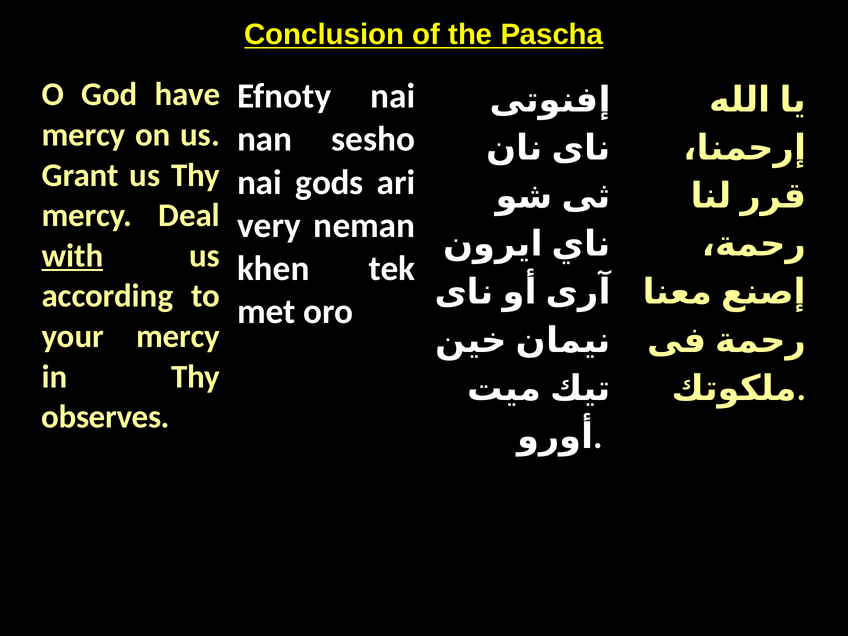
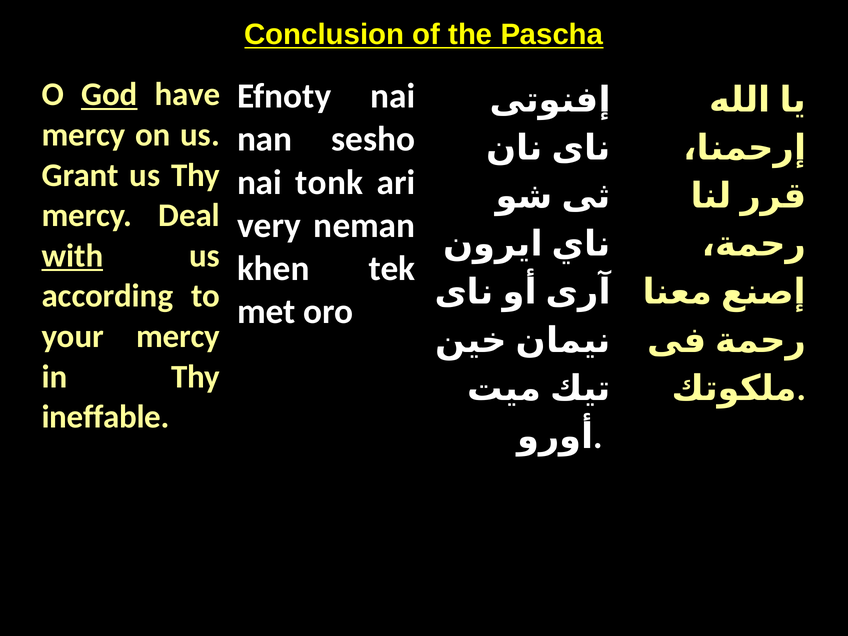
God underline: none -> present
gods: gods -> tonk
observes: observes -> ineffable
